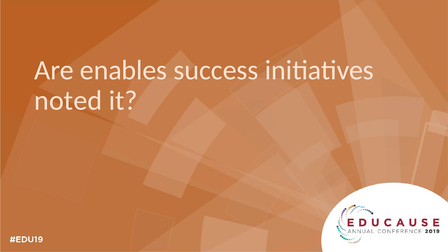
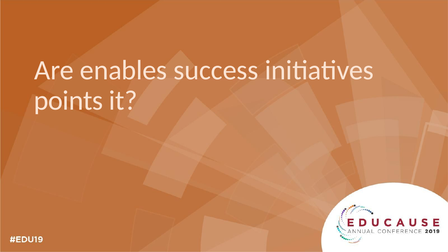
noted: noted -> points
